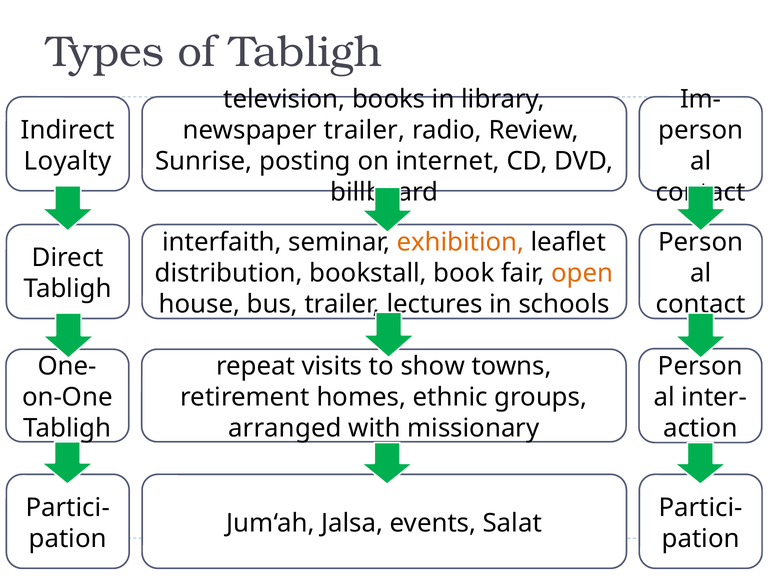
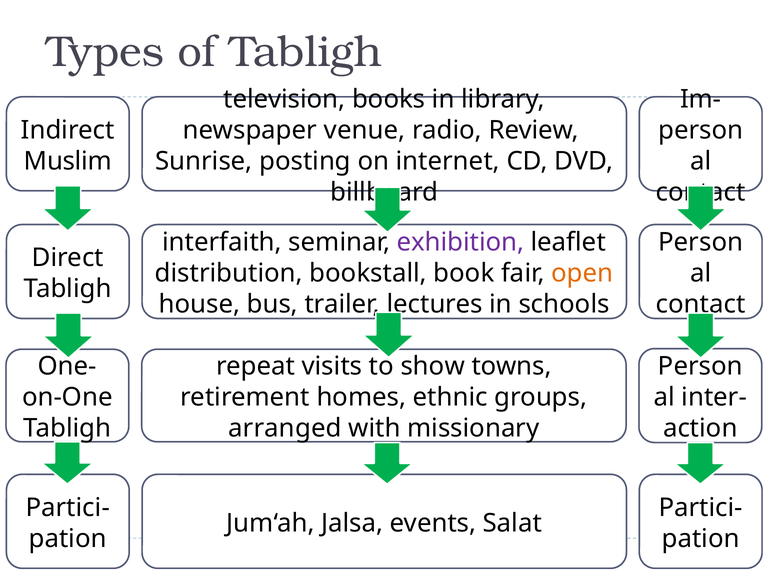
newspaper trailer: trailer -> venue
Loyalty: Loyalty -> Muslim
exhibition colour: orange -> purple
